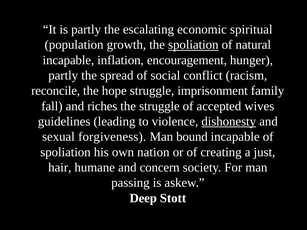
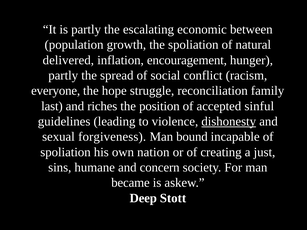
spiritual: spiritual -> between
spoliation at (193, 45) underline: present -> none
incapable at (68, 60): incapable -> delivered
reconcile: reconcile -> everyone
imprisonment: imprisonment -> reconciliation
fall: fall -> last
the struggle: struggle -> position
wives: wives -> sinful
hair: hair -> sins
passing: passing -> became
